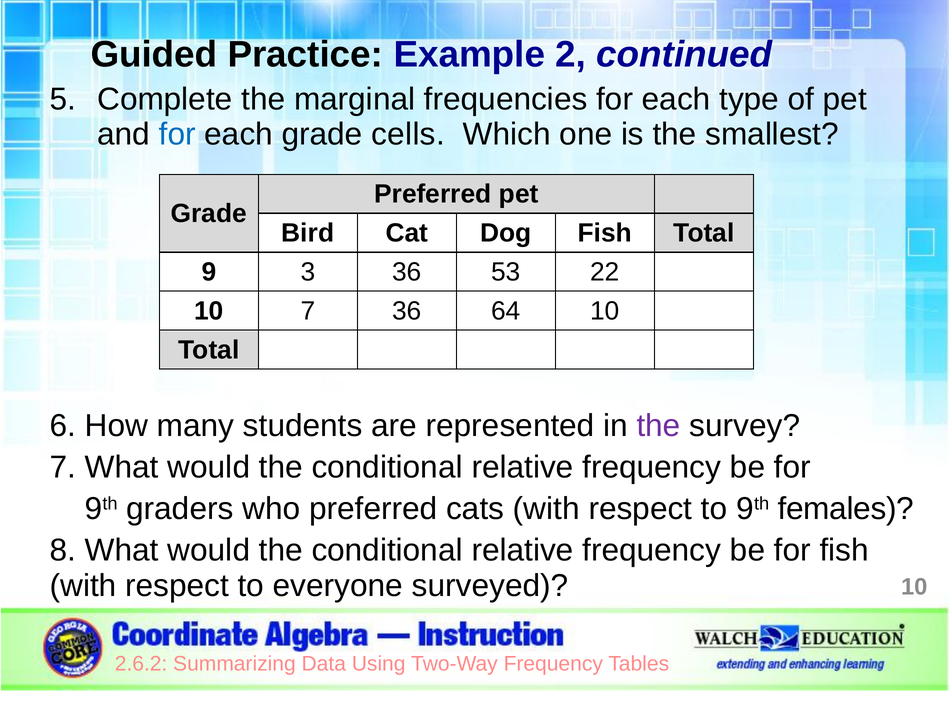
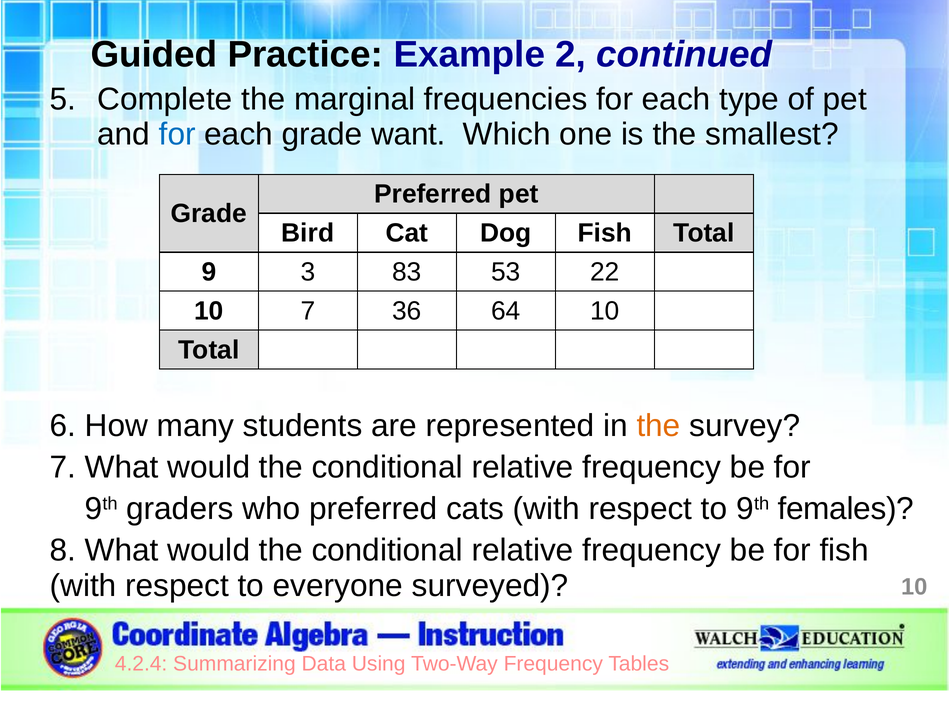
cells: cells -> want
3 36: 36 -> 83
the at (659, 425) colour: purple -> orange
2.6.2: 2.6.2 -> 4.2.4
